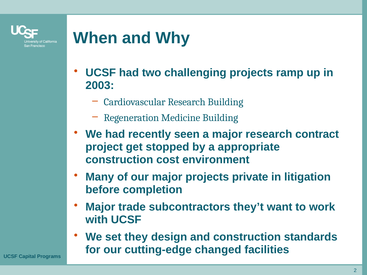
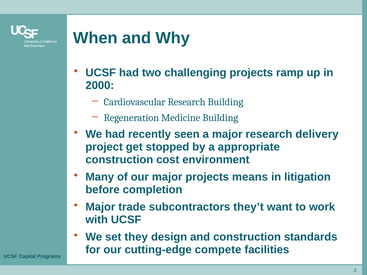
2003: 2003 -> 2000
contract: contract -> delivery
private: private -> means
changed: changed -> compete
